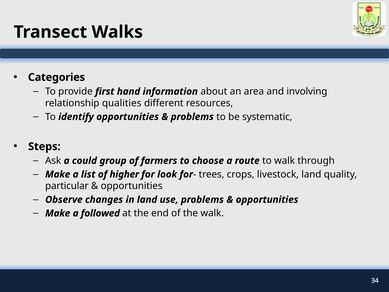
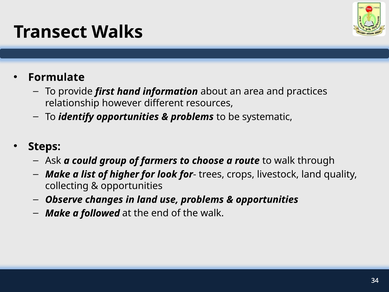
Categories: Categories -> Formulate
involving: involving -> practices
qualities: qualities -> however
particular: particular -> collecting
